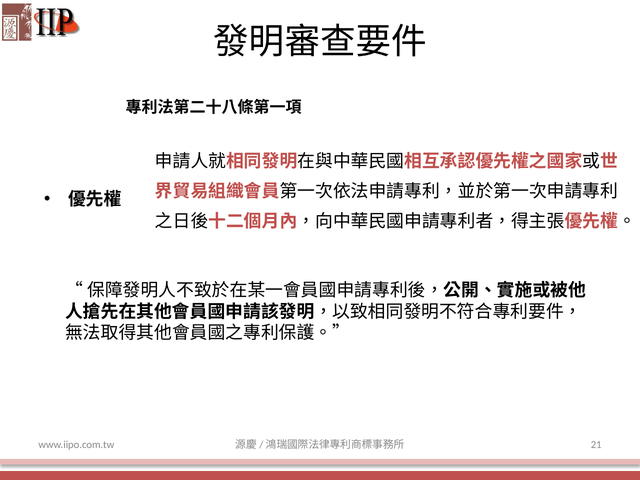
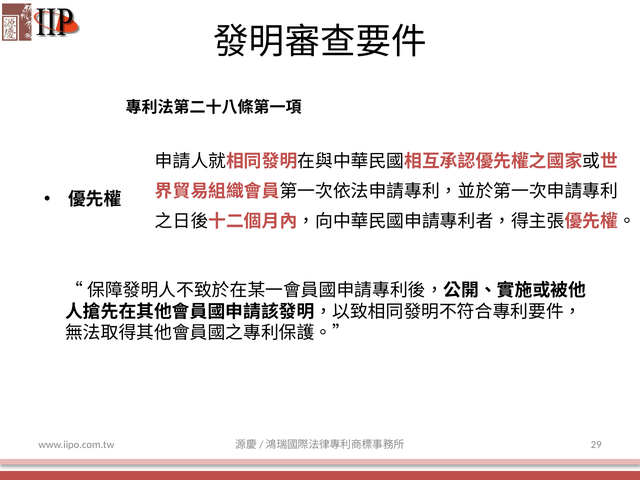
21: 21 -> 29
